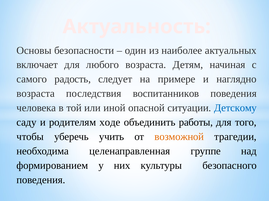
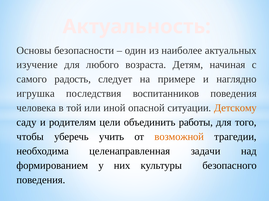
включает: включает -> изучение
возраста at (36, 94): возраста -> игрушка
Детскому colour: blue -> orange
ходе: ходе -> цели
группе: группе -> задачи
